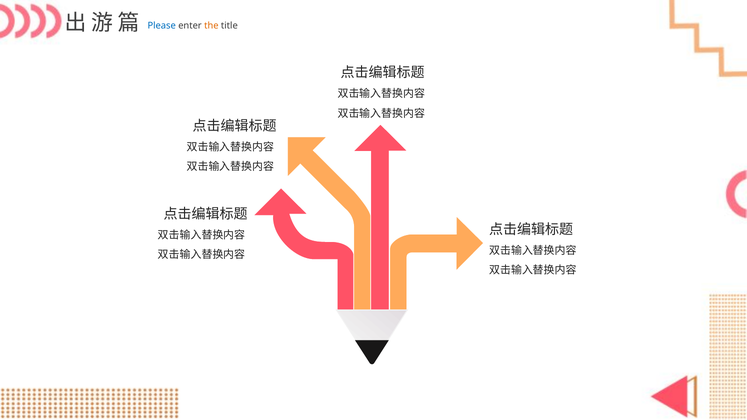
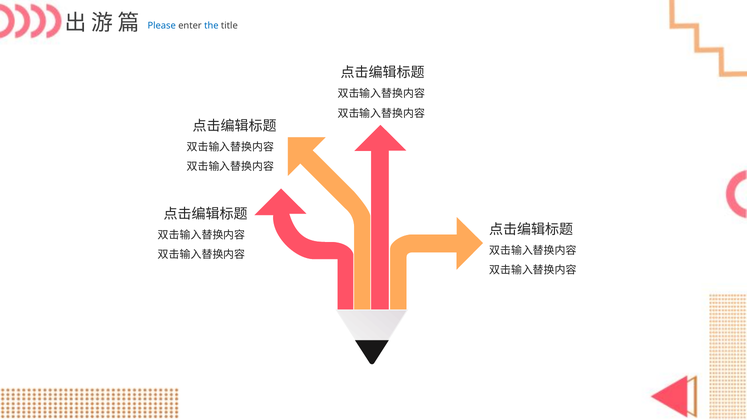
the colour: orange -> blue
